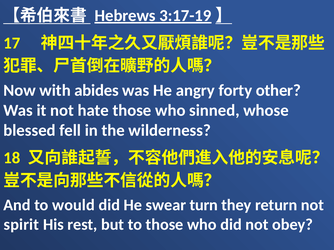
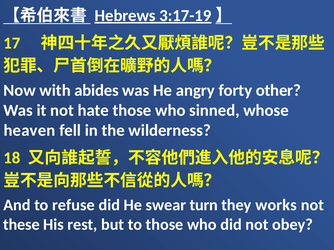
blessed: blessed -> heaven
would: would -> refuse
return: return -> works
spirit: spirit -> these
